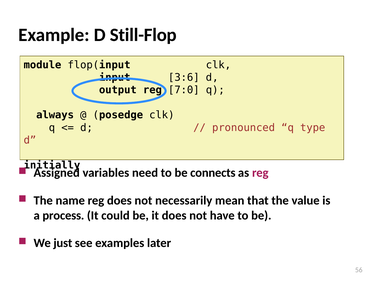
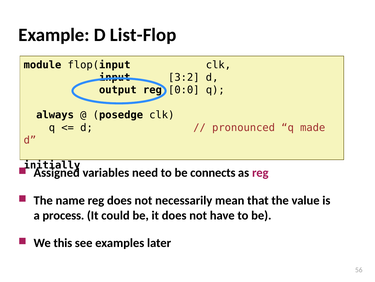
Still-Flop: Still-Flop -> List-Flop
3:6: 3:6 -> 3:2
7:0: 7:0 -> 0:0
type: type -> made
just: just -> this
